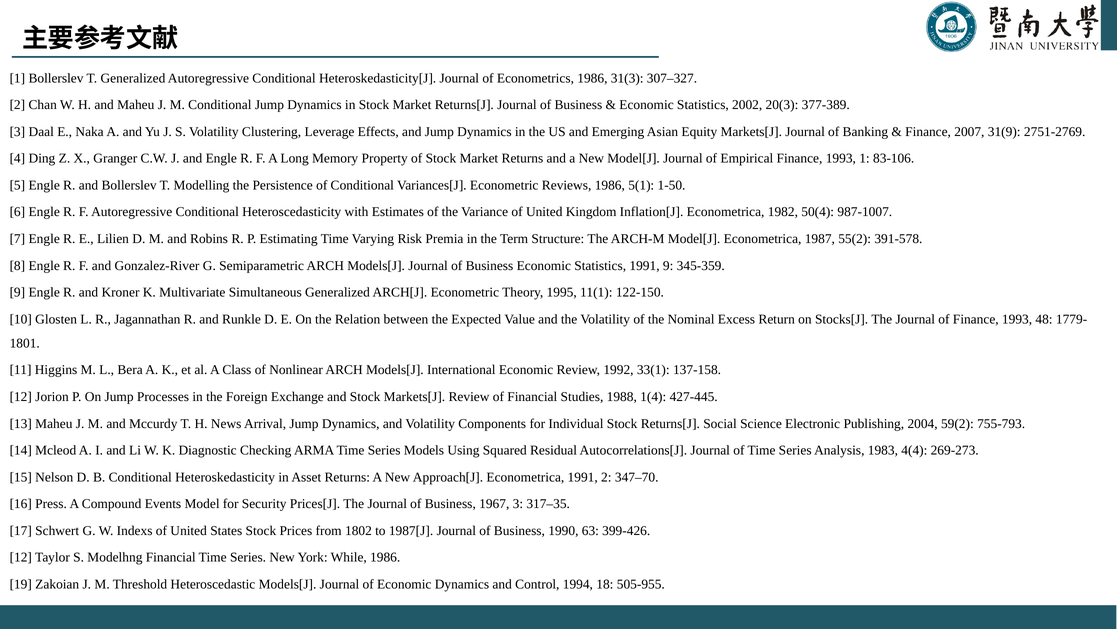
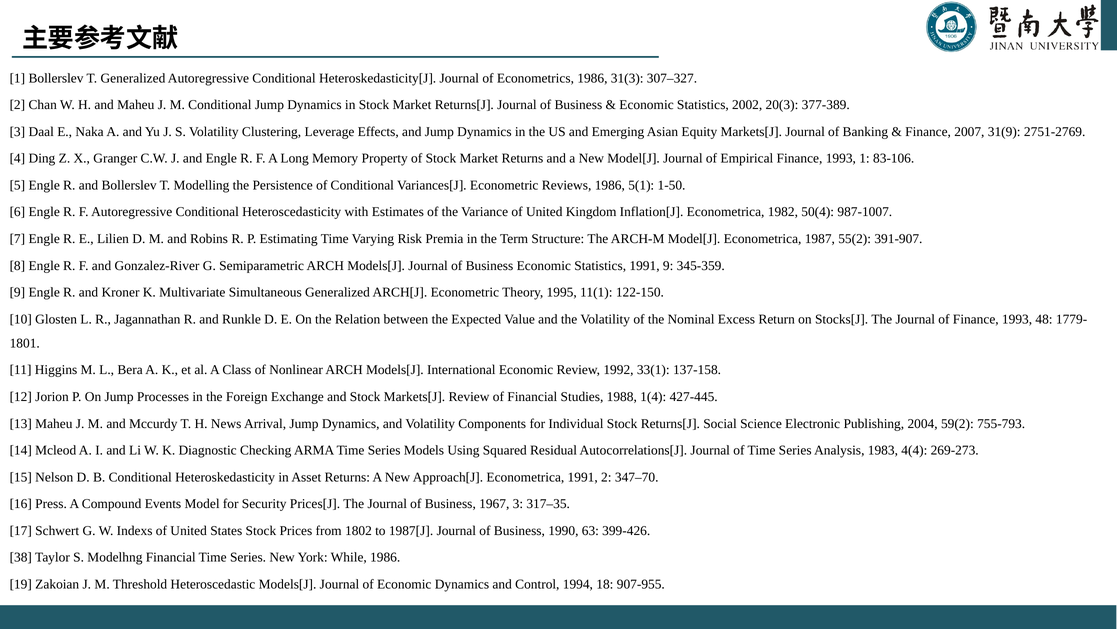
391-578: 391-578 -> 391-907
12 at (21, 557): 12 -> 38
505-955: 505-955 -> 907-955
